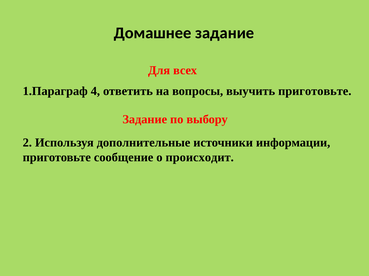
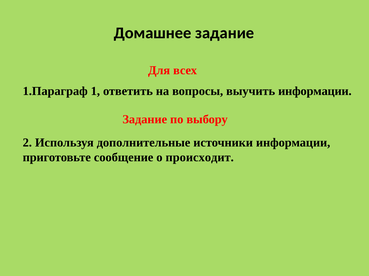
4: 4 -> 1
выучить приготовьте: приготовьте -> информации
